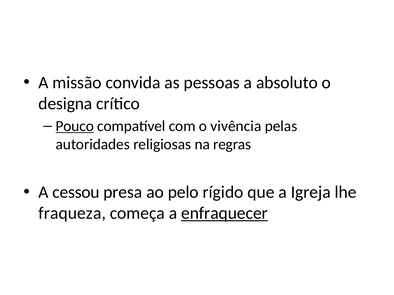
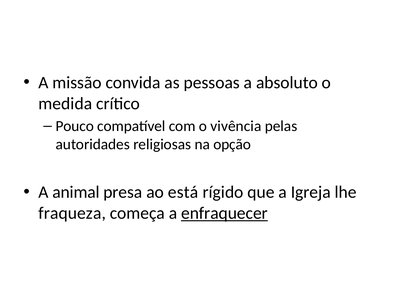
designa: designa -> medida
Pouco underline: present -> none
regras: regras -> opção
cessou: cessou -> animal
pelo: pelo -> está
